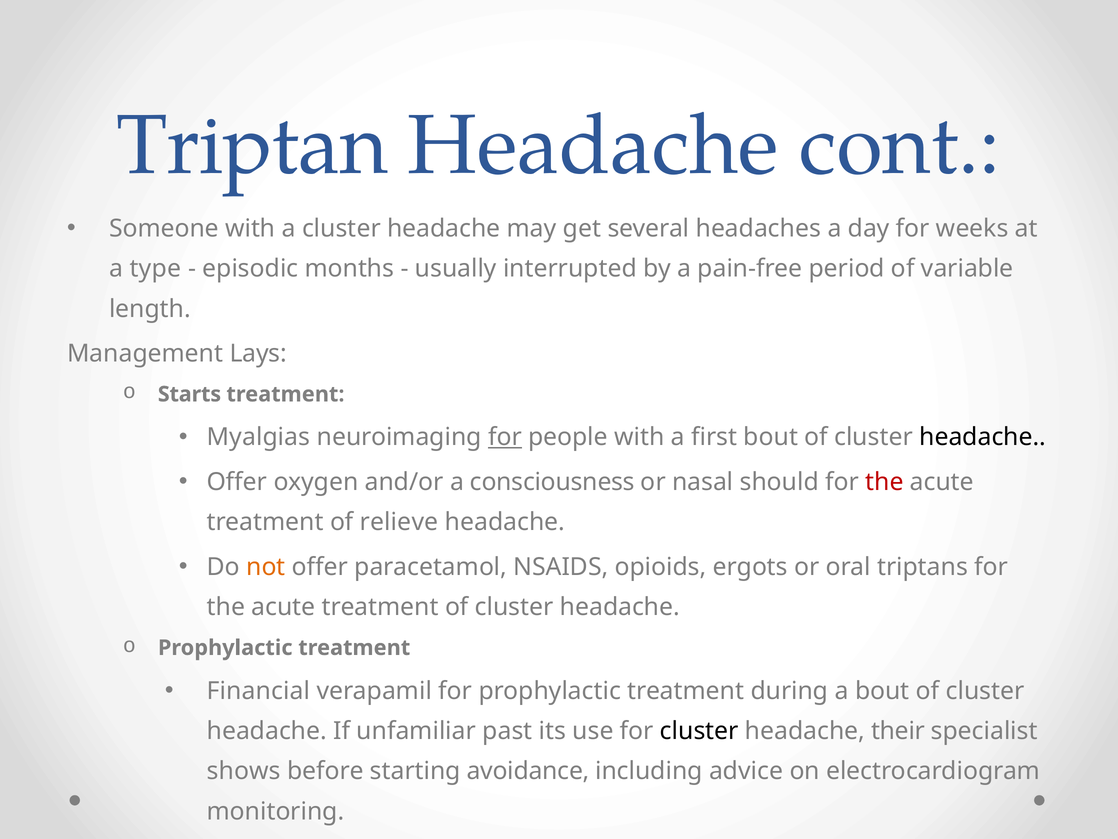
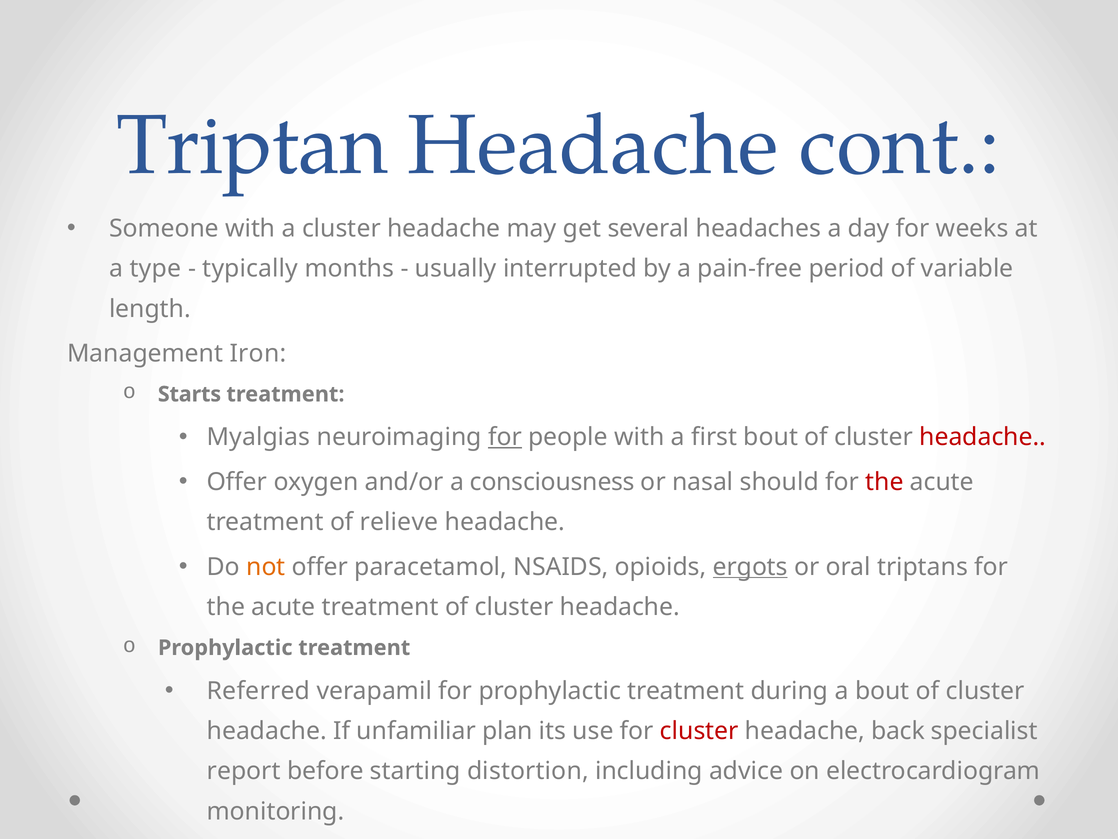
episodic: episodic -> typically
Lays: Lays -> Iron
headache at (983, 437) colour: black -> red
ergots underline: none -> present
Financial: Financial -> Referred
past: past -> plan
cluster at (699, 731) colour: black -> red
their: their -> back
shows: shows -> report
avoidance: avoidance -> distortion
